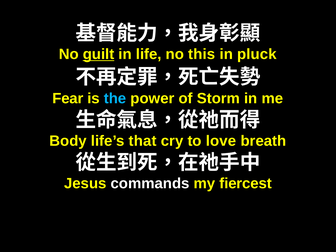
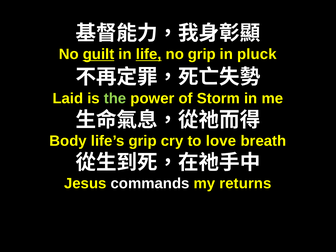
life underline: none -> present
no this: this -> grip
Fear: Fear -> Laid
the colour: light blue -> light green
life’s that: that -> grip
fiercest: fiercest -> returns
